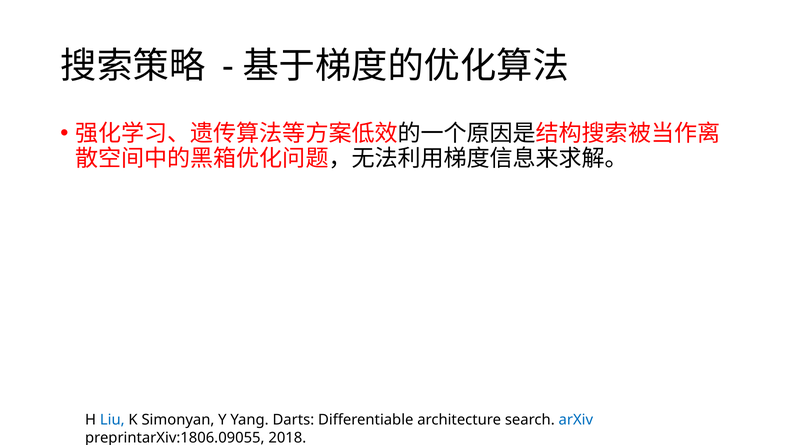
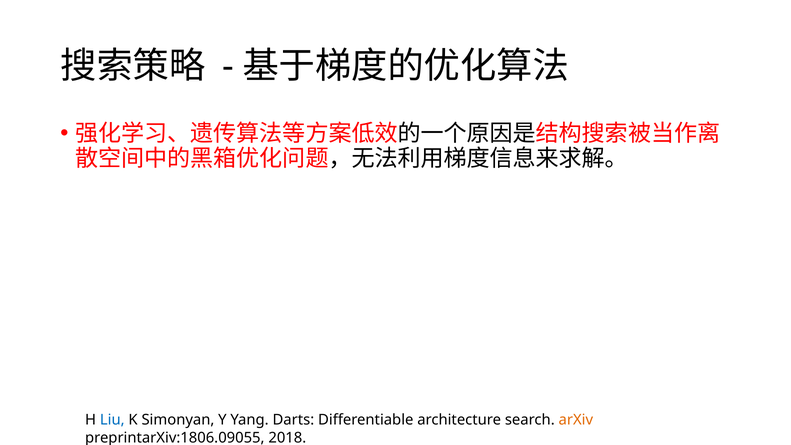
arXiv colour: blue -> orange
